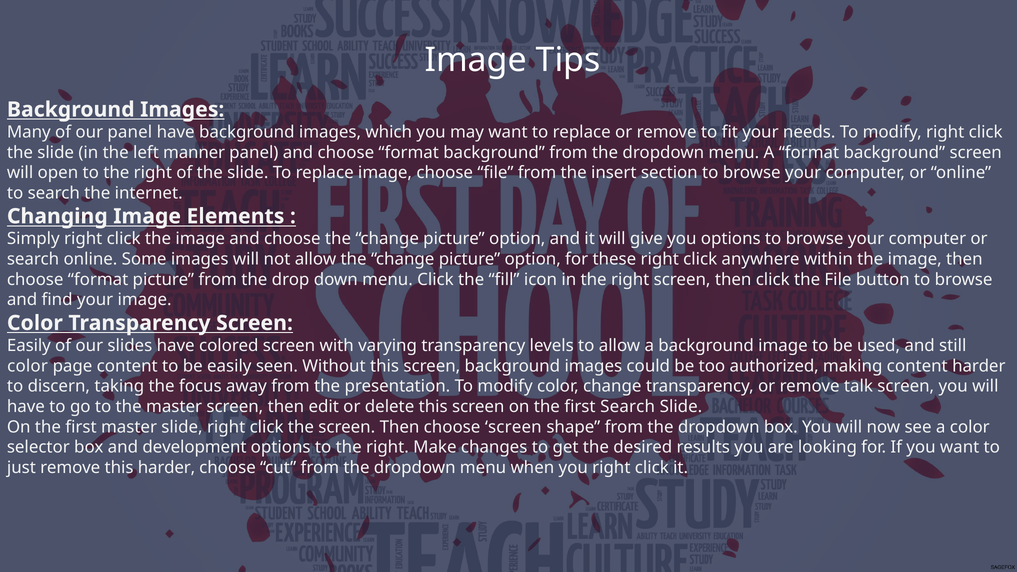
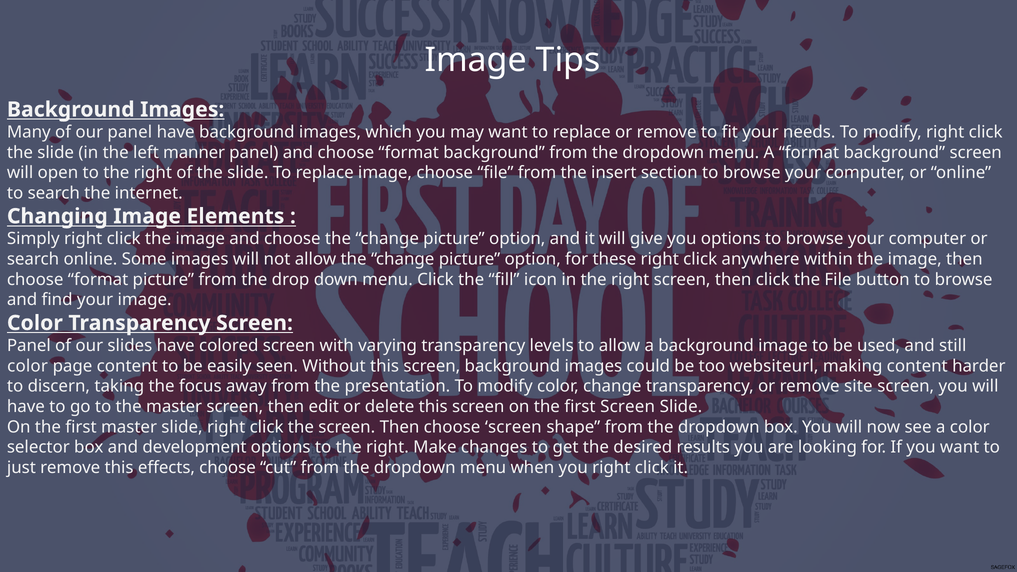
Easily at (29, 346): Easily -> Panel
authorized: authorized -> websiteurl
talk: talk -> site
first Search: Search -> Screen
this harder: harder -> effects
